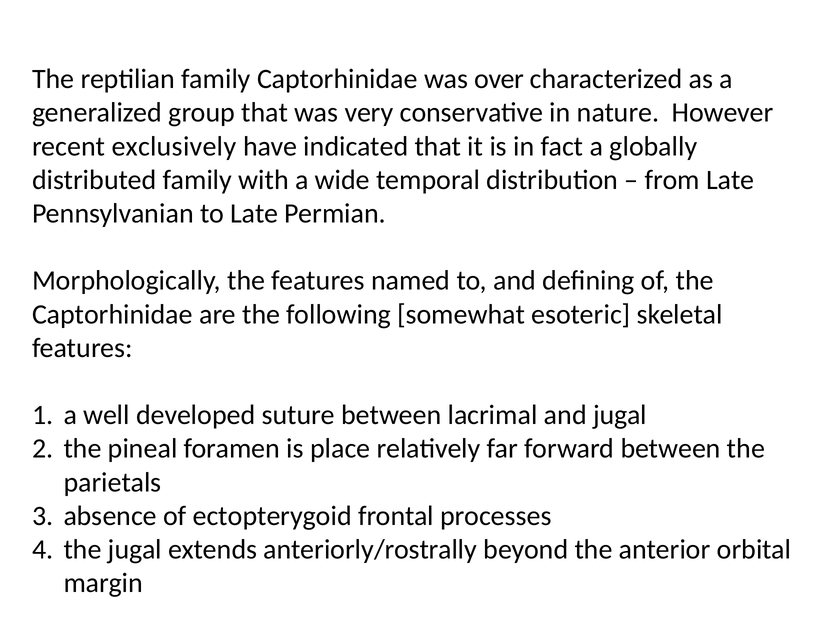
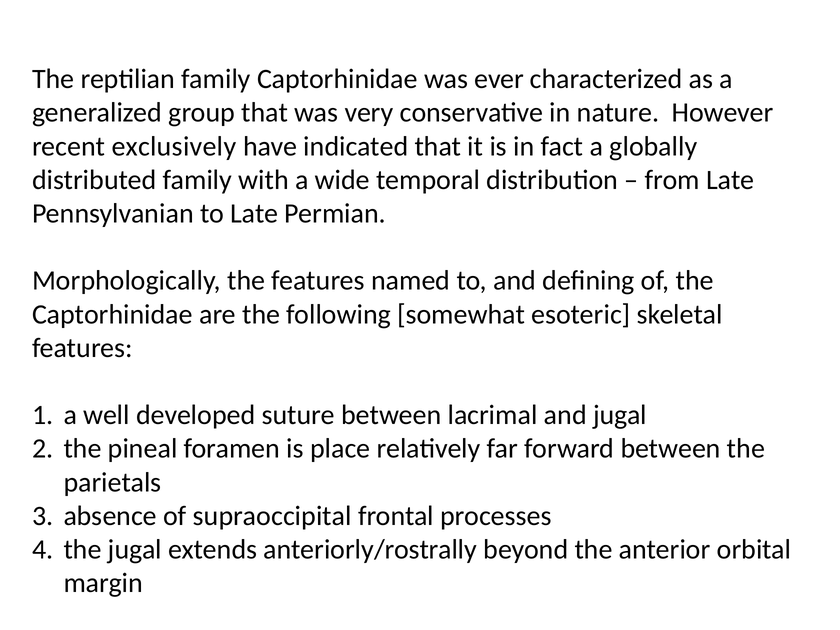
over: over -> ever
ectopterygoid: ectopterygoid -> supraoccipital
